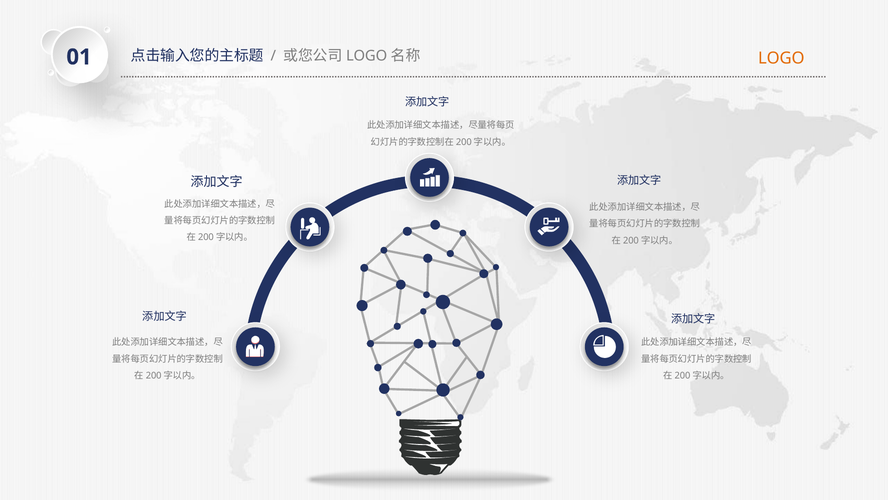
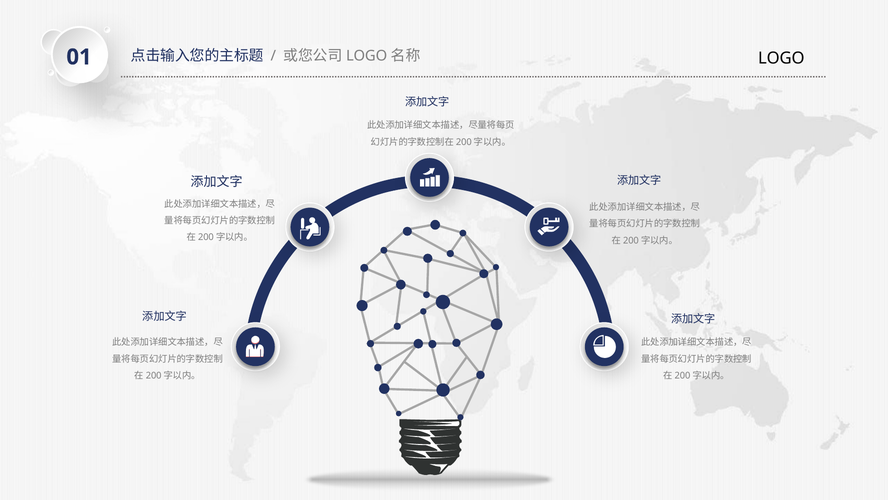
LOGO colour: orange -> black
